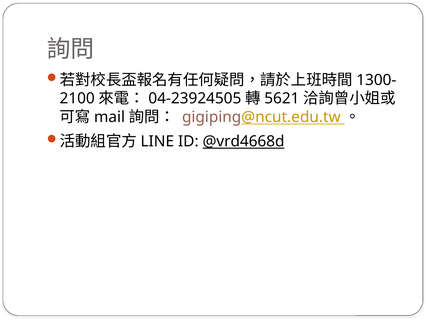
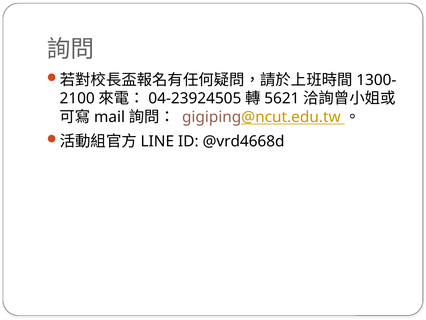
@vrd4668d underline: present -> none
